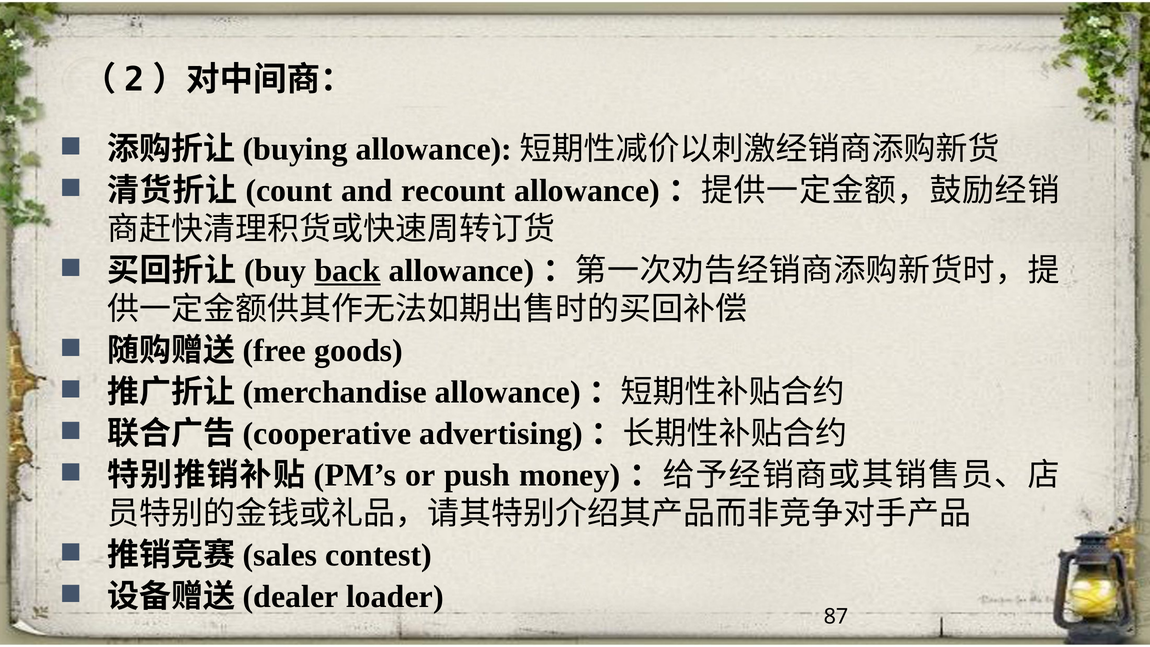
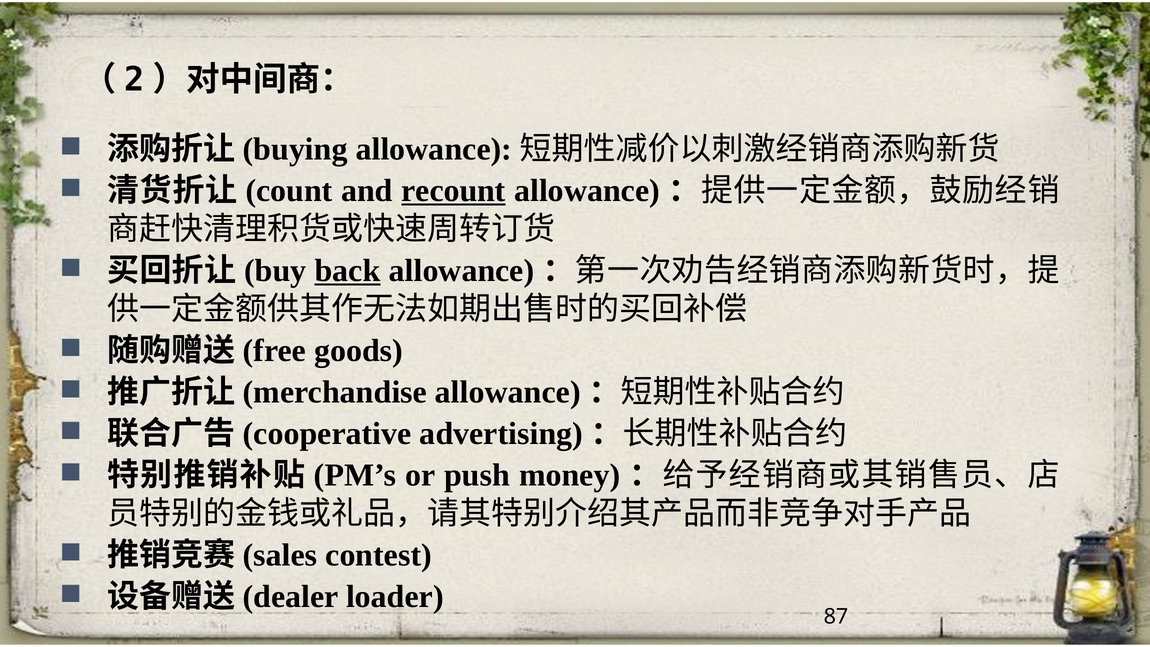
recount underline: none -> present
